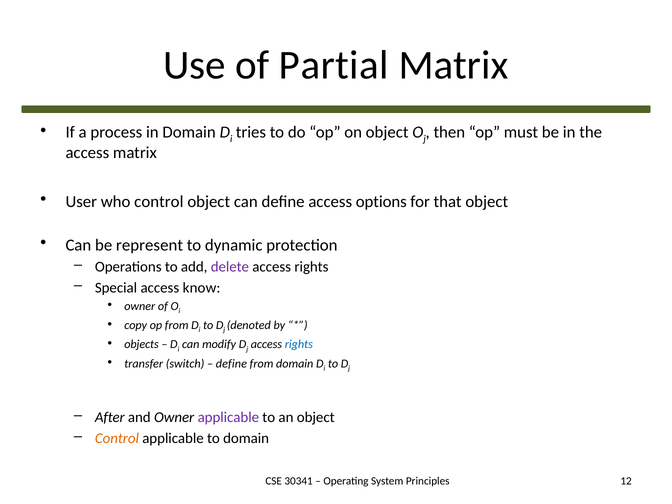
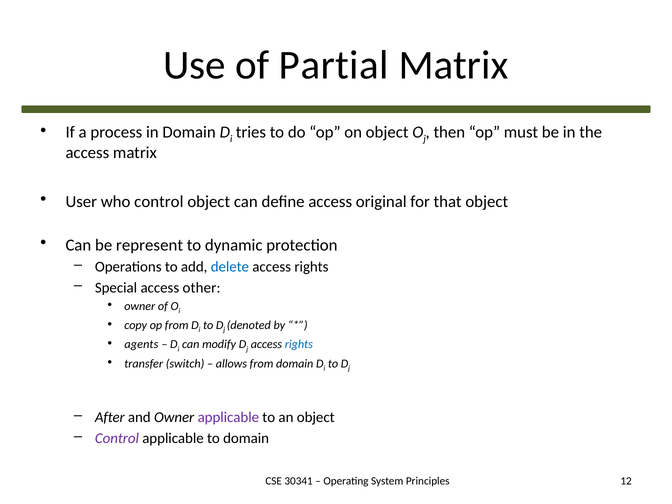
options: options -> original
delete colour: purple -> blue
know: know -> other
objects: objects -> agents
define at (231, 364): define -> allows
Control at (117, 438) colour: orange -> purple
